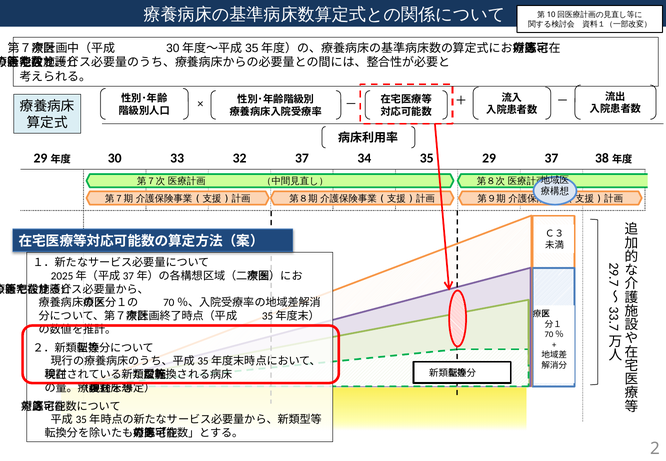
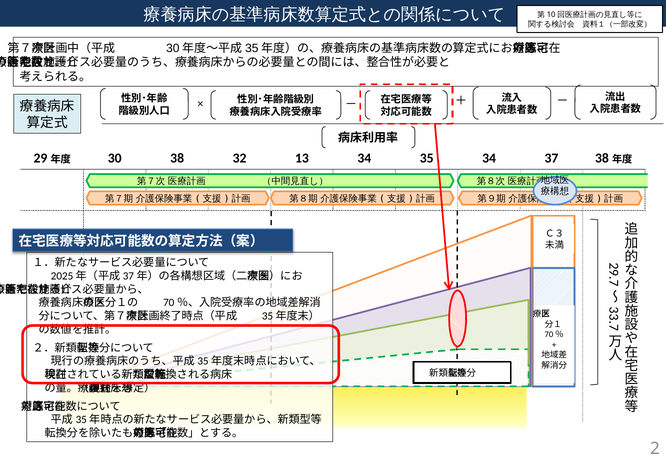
30 33: 33 -> 38
32 37: 37 -> 13
35 29: 29 -> 34
